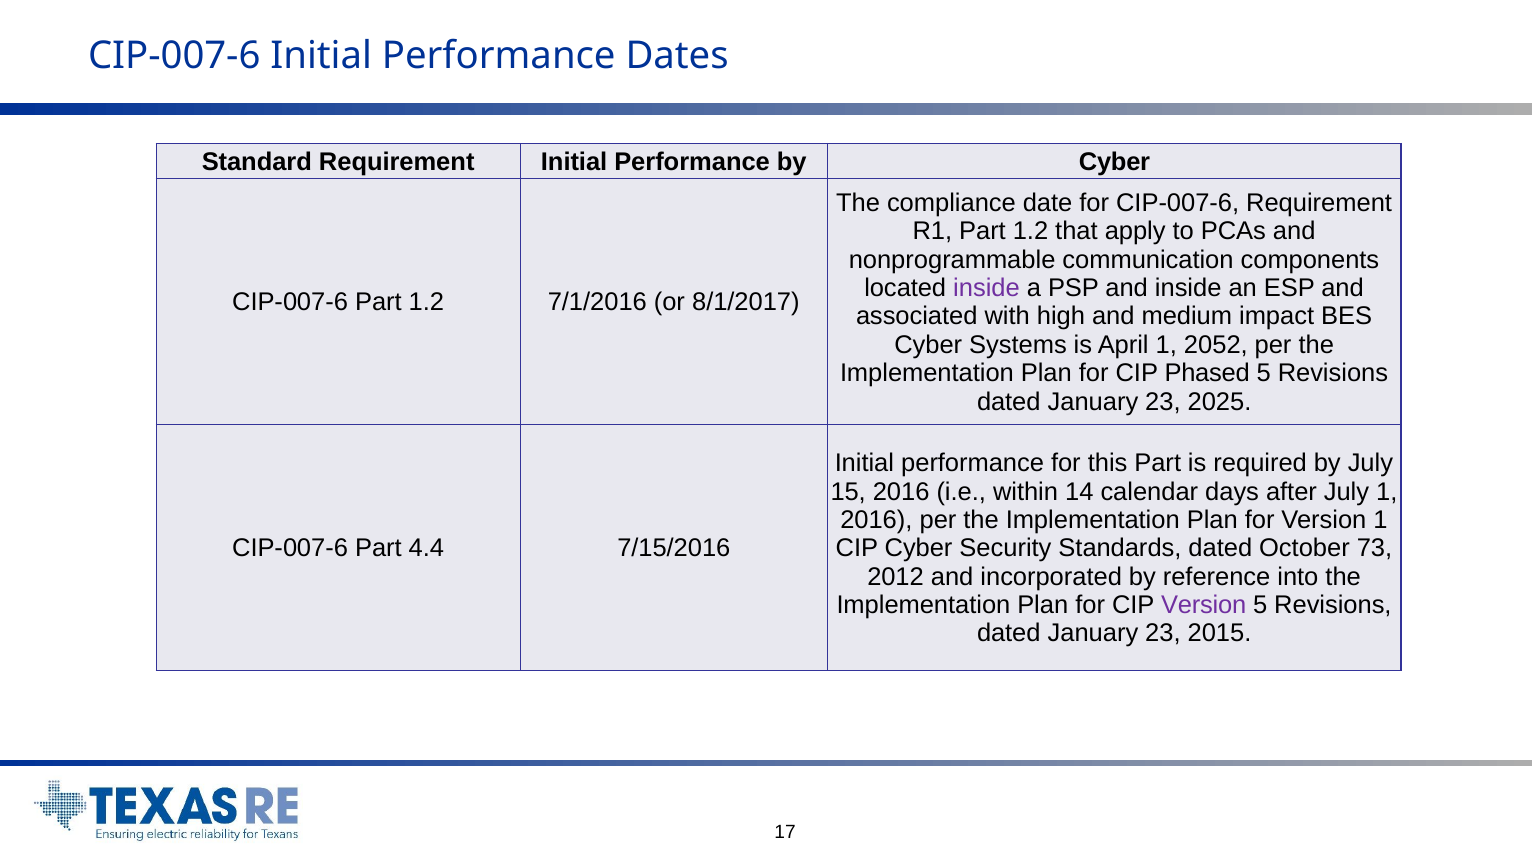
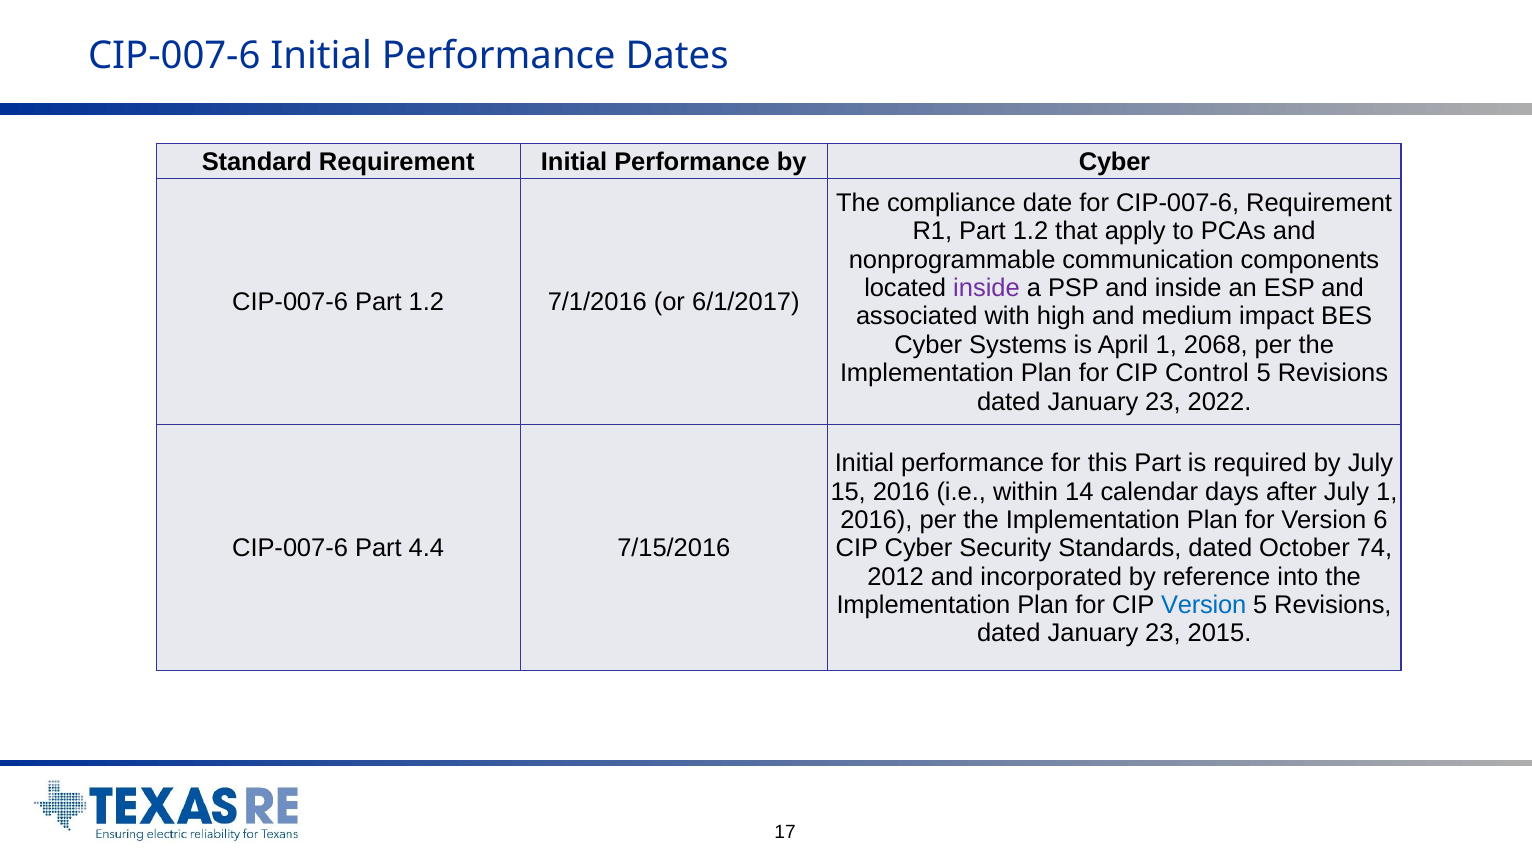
8/1/2017: 8/1/2017 -> 6/1/2017
2052: 2052 -> 2068
Phased: Phased -> Control
2025: 2025 -> 2022
Version 1: 1 -> 6
73: 73 -> 74
Version at (1204, 605) colour: purple -> blue
